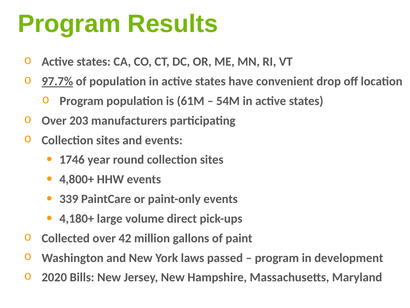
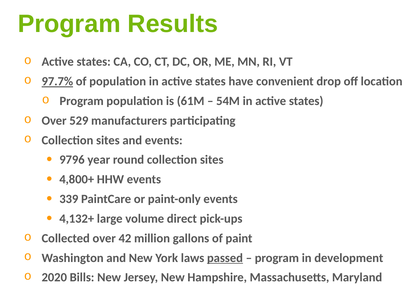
203: 203 -> 529
1746: 1746 -> 9796
4,180+: 4,180+ -> 4,132+
passed underline: none -> present
